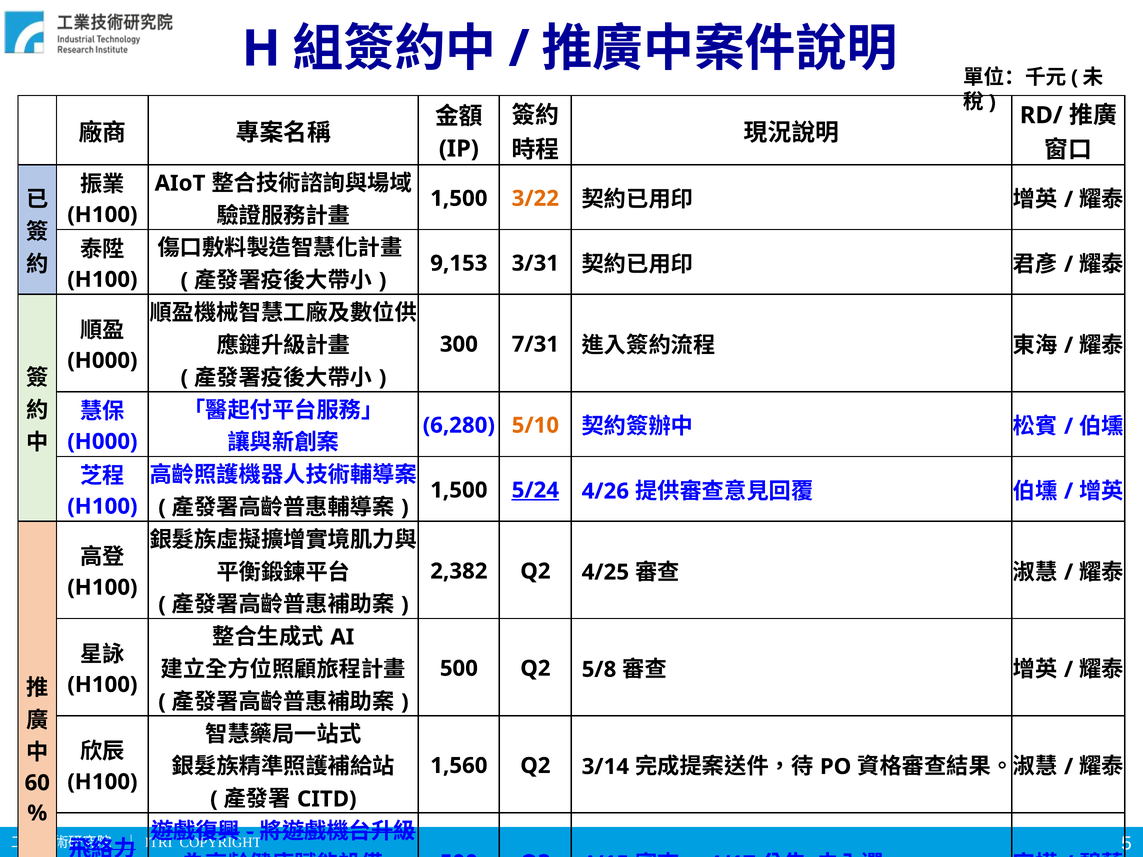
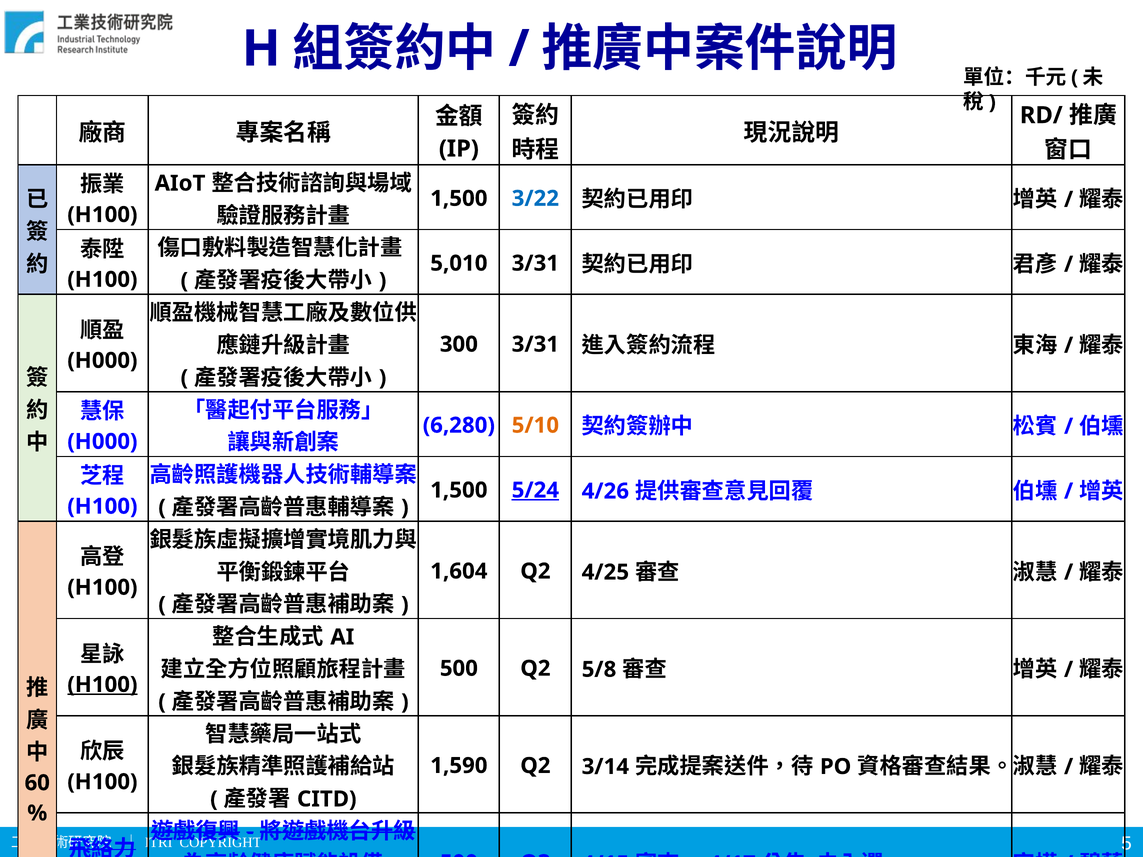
3/22 colour: orange -> blue
9,153: 9,153 -> 5,010
300 7/31: 7/31 -> 3/31
2,382: 2,382 -> 1,604
H100 at (102, 685) underline: none -> present
1,560: 1,560 -> 1,590
